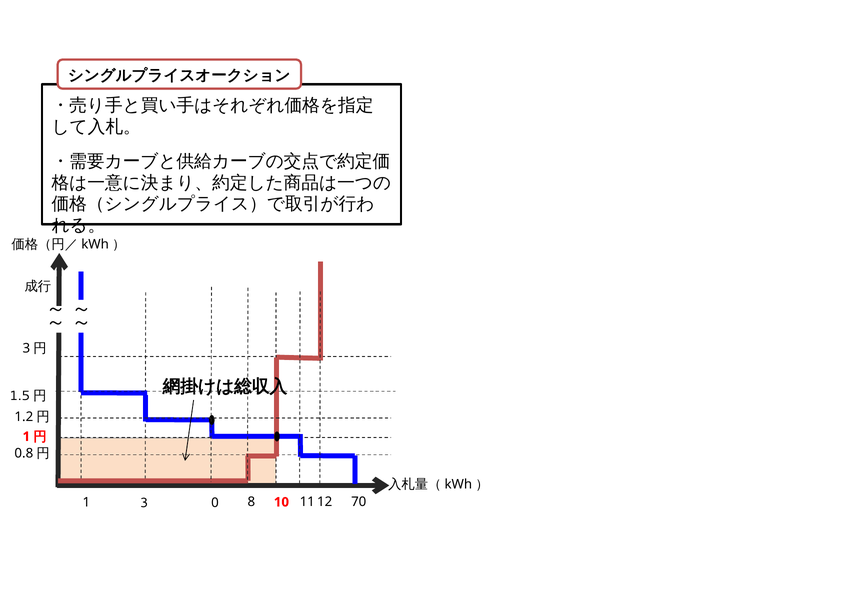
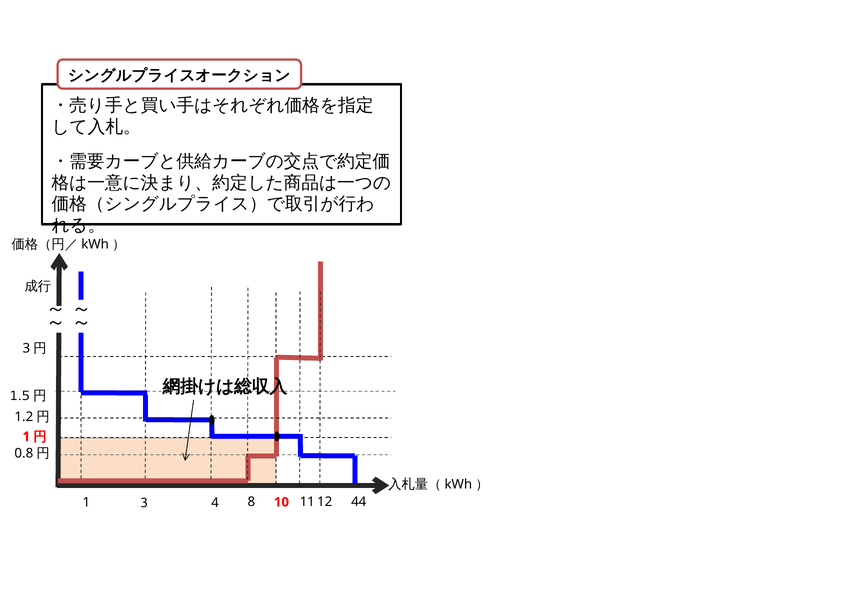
70: 70 -> 44
0: 0 -> 4
